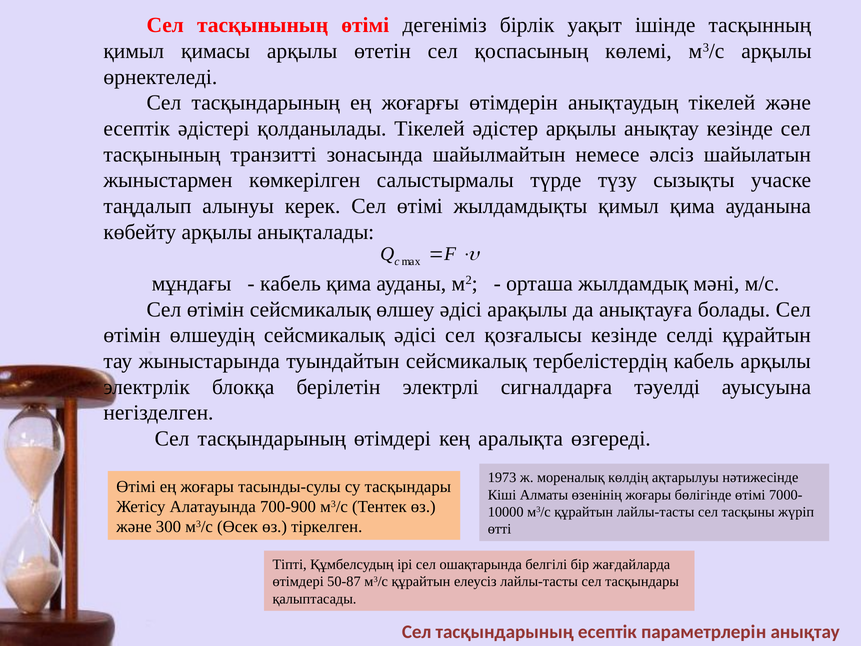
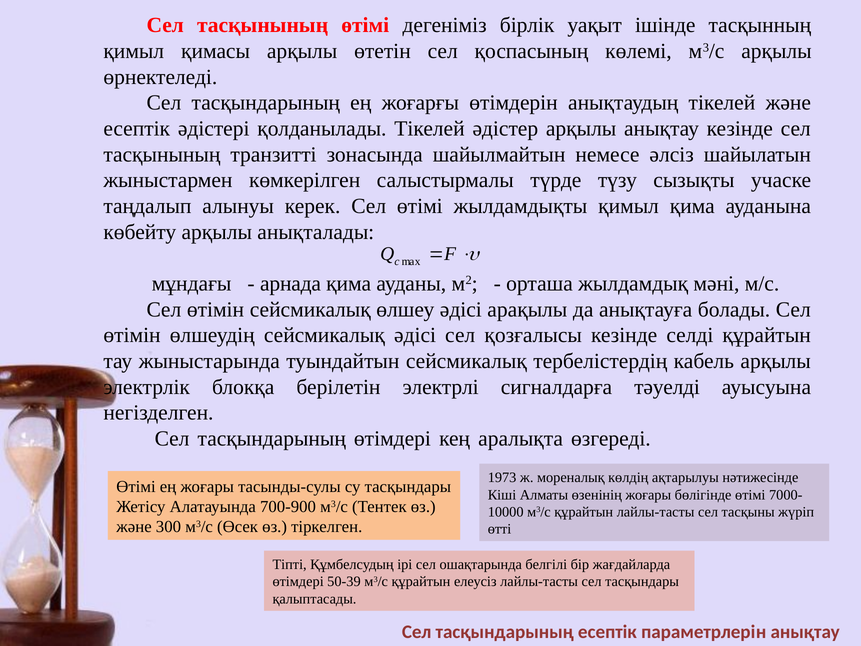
кабель at (290, 284): кабель -> арнада
50-87: 50-87 -> 50-39
